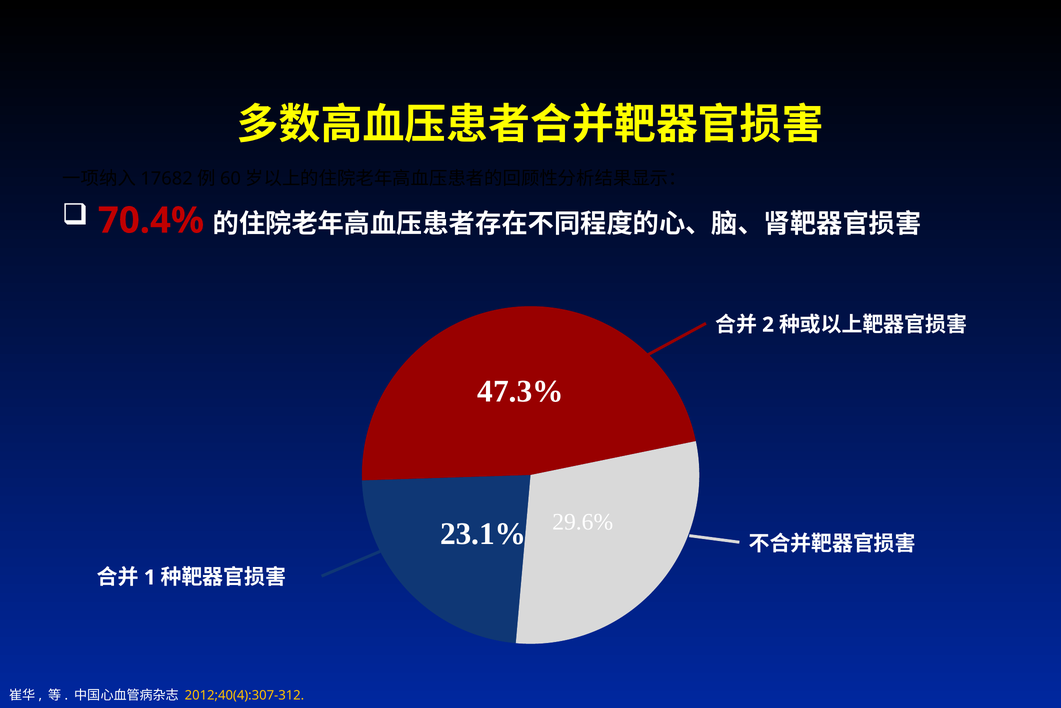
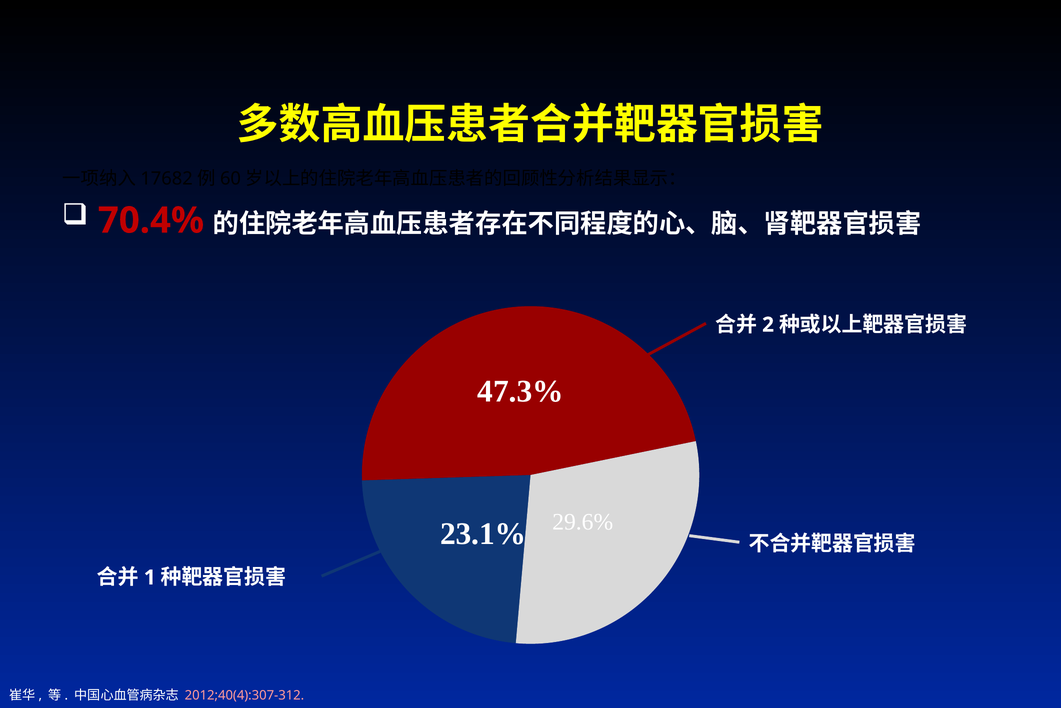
2012;40(4):307-312 colour: yellow -> pink
